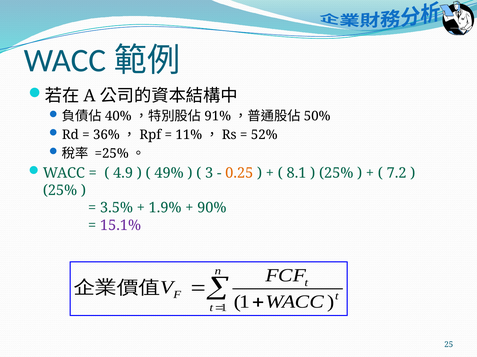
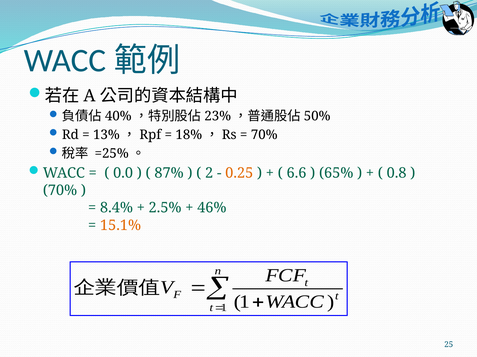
91%: 91% -> 23%
36%: 36% -> 13%
11%: 11% -> 18%
52% at (264, 135): 52% -> 70%
4.9: 4.9 -> 0.0
49%: 49% -> 87%
3: 3 -> 2
8.1: 8.1 -> 6.6
25% at (336, 173): 25% -> 65%
7.2: 7.2 -> 0.8
25% at (60, 191): 25% -> 70%
3.5%: 3.5% -> 8.4%
1.9%: 1.9% -> 2.5%
90%: 90% -> 46%
15.1% colour: purple -> orange
